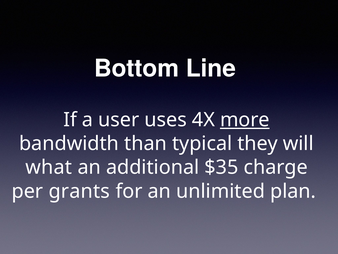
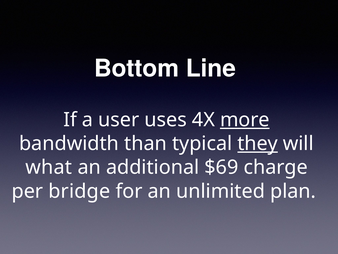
they underline: none -> present
$35: $35 -> $69
grants: grants -> bridge
